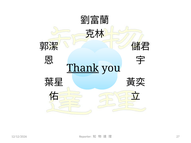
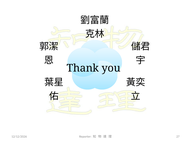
Thank underline: present -> none
